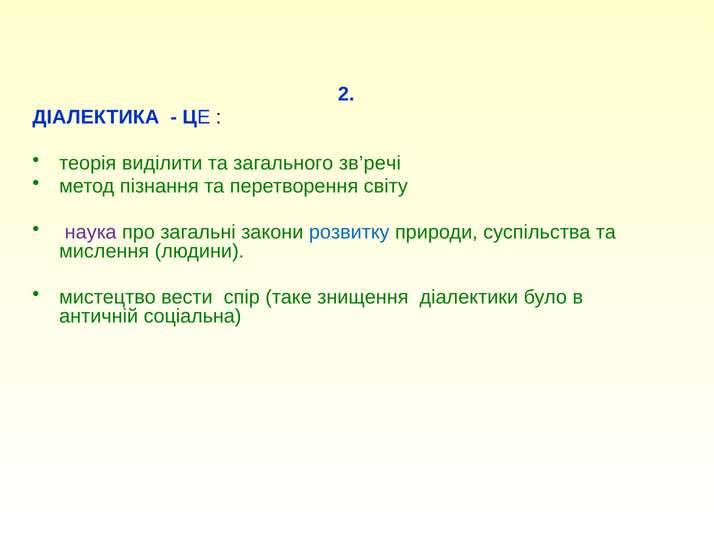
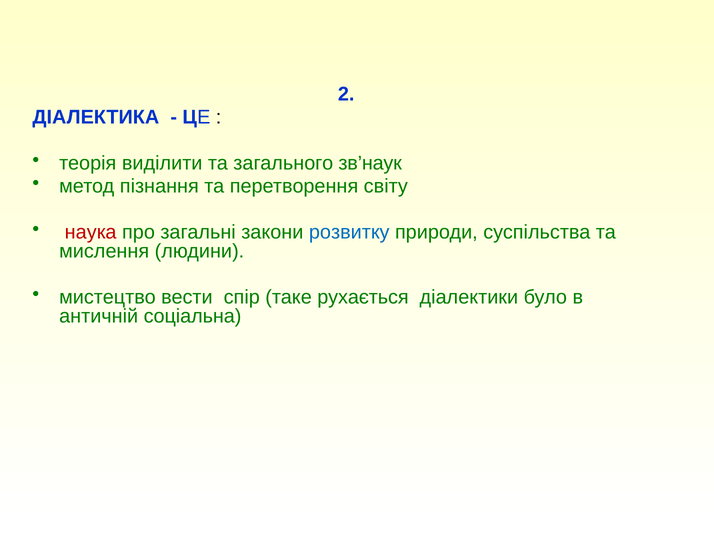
зв’речі: зв’речі -> зв’наук
наука colour: purple -> red
знищення: знищення -> рухається
